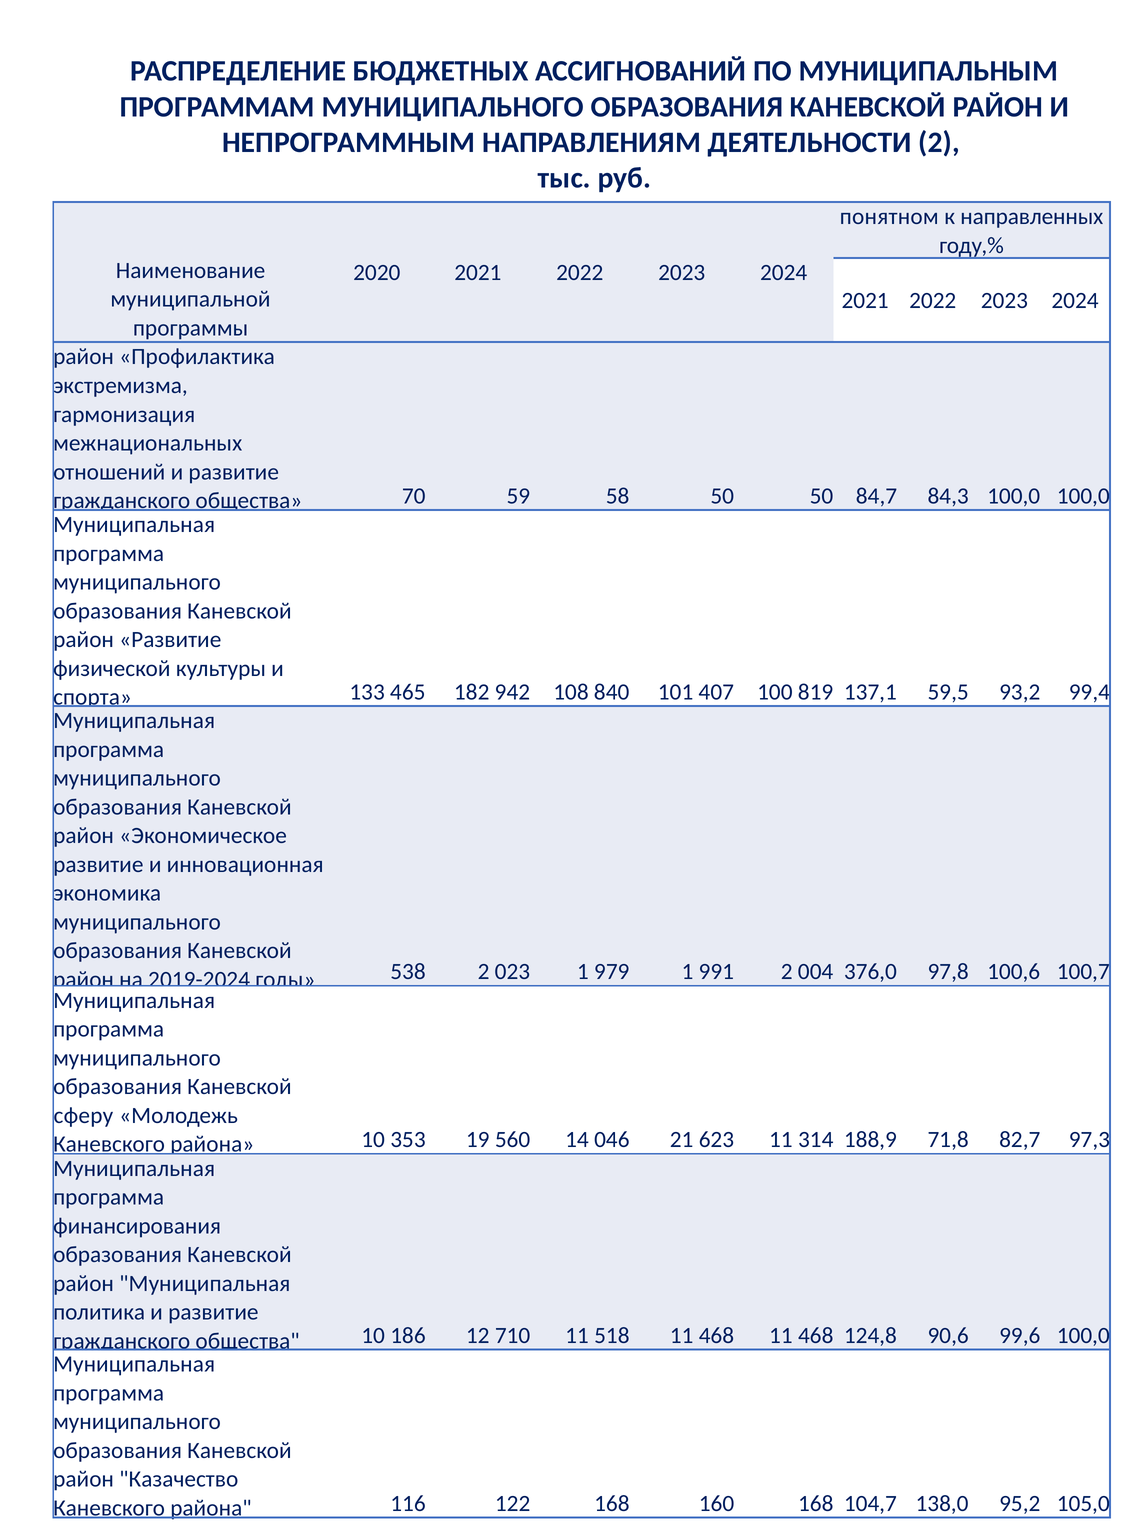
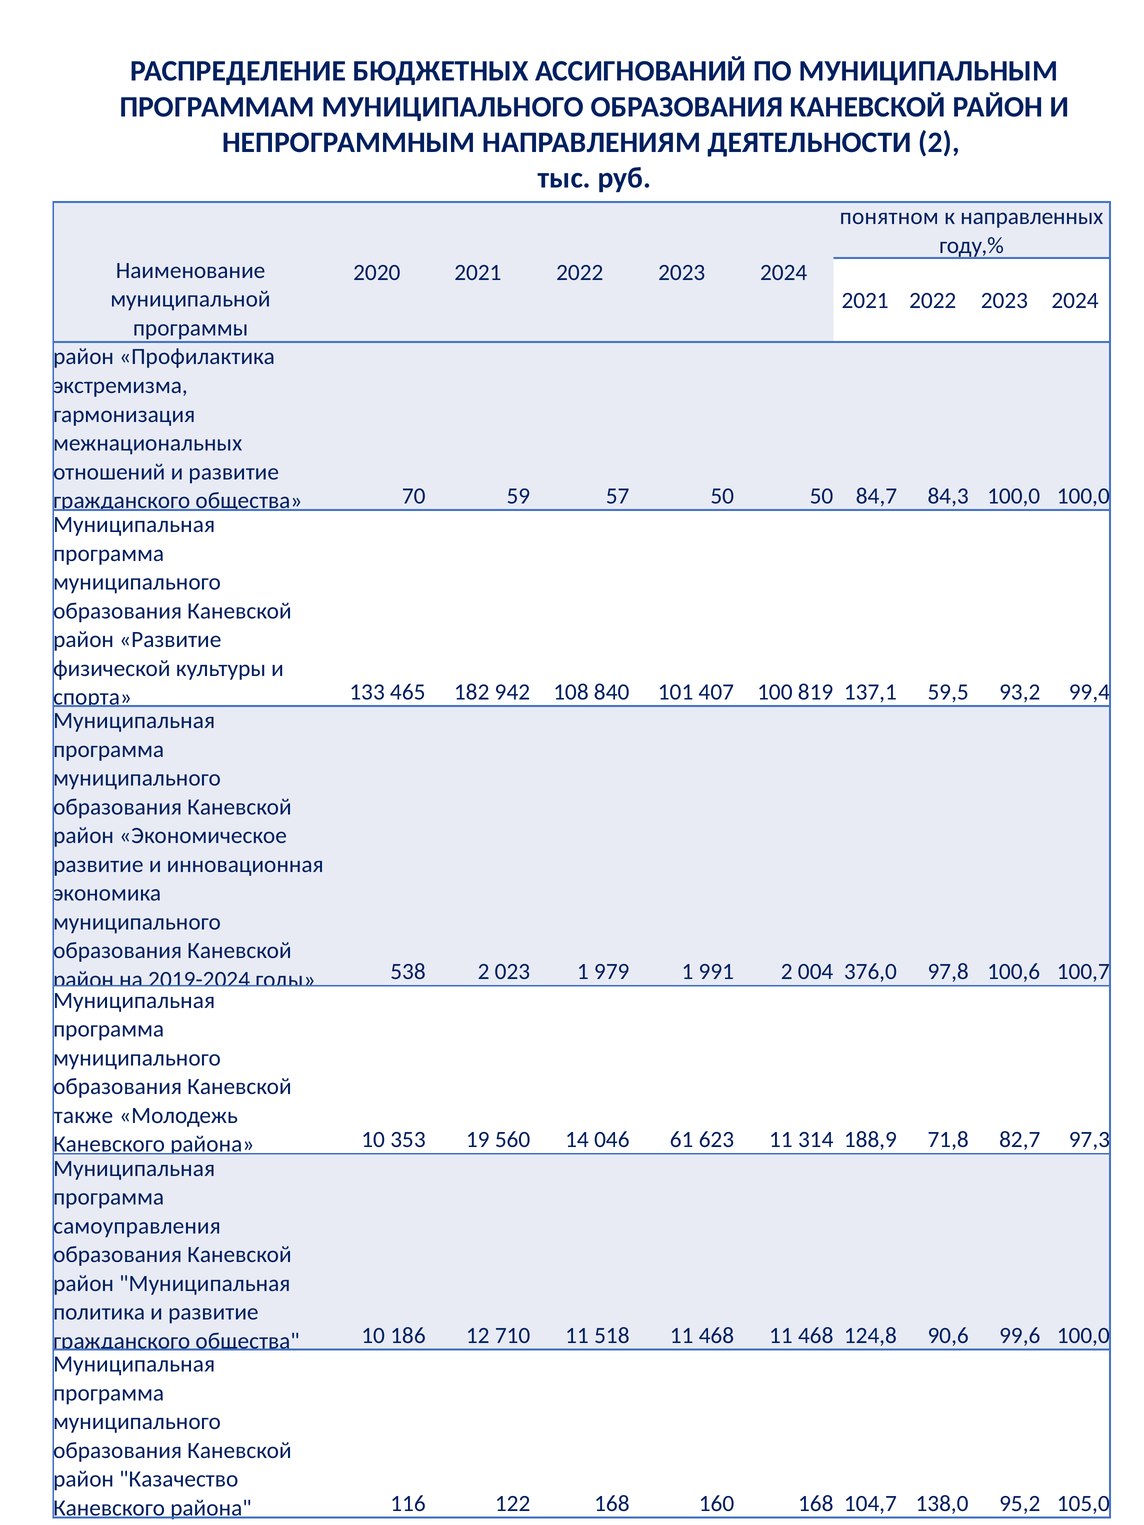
58: 58 -> 57
сферу: сферу -> также
21: 21 -> 61
финансирования: финансирования -> самоуправления
